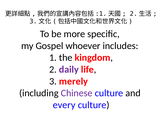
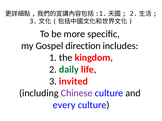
whoever: whoever -> direction
daily colour: purple -> green
merely: merely -> invited
